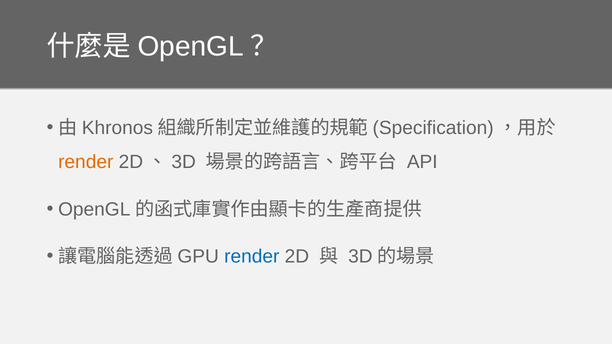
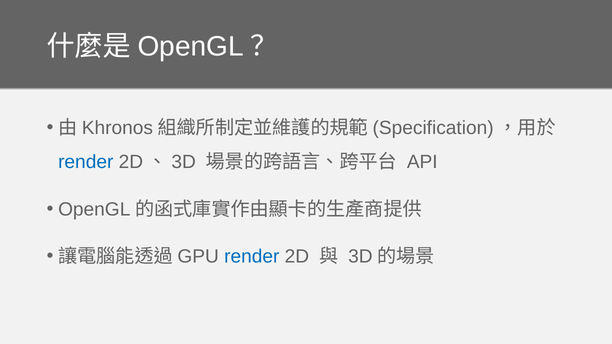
render at (86, 162) colour: orange -> blue
